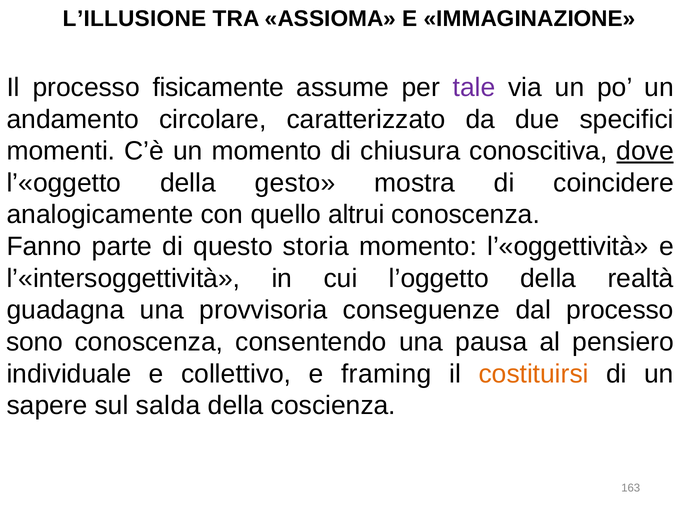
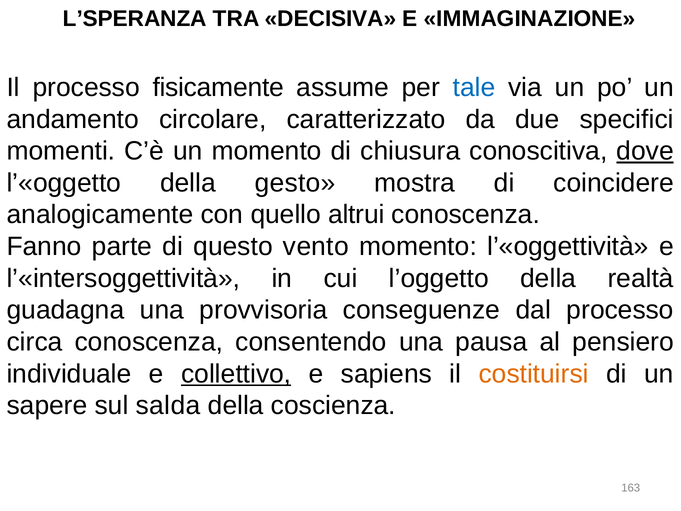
L’ILLUSIONE: L’ILLUSIONE -> L’SPERANZA
ASSIOMA: ASSIOMA -> DECISIVA
tale colour: purple -> blue
storia: storia -> vento
sono: sono -> circa
collettivo underline: none -> present
framing: framing -> sapiens
